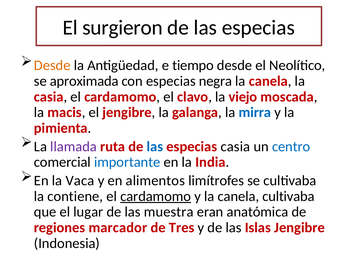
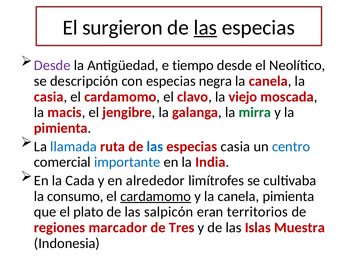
las at (205, 28) underline: none -> present
Desde at (52, 65) colour: orange -> purple
aproximada: aproximada -> descripción
mirra colour: blue -> green
llamada colour: purple -> blue
Vaca: Vaca -> Cada
alimentos: alimentos -> alrededor
contiene: contiene -> consumo
canela cultivaba: cultivaba -> pimienta
lugar: lugar -> plato
muestra: muestra -> salpicón
anatómica: anatómica -> territorios
Islas Jengibre: Jengibre -> Muestra
